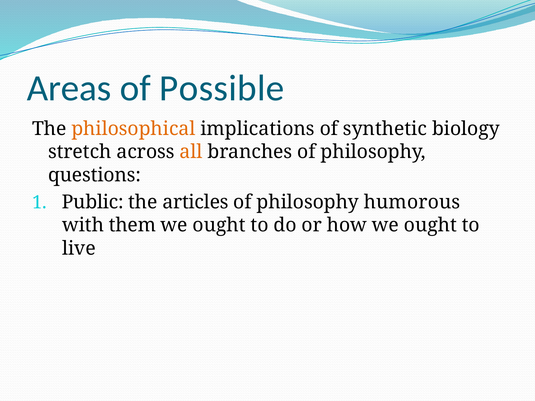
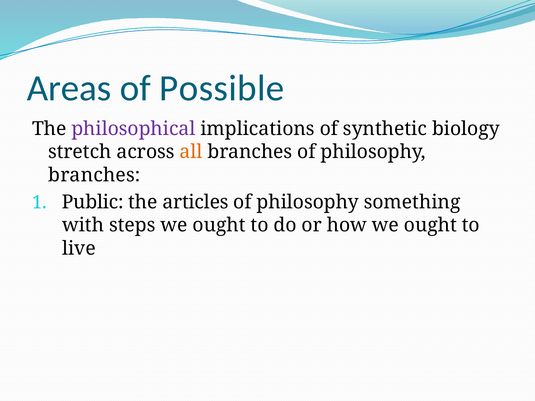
philosophical colour: orange -> purple
questions at (95, 175): questions -> branches
humorous: humorous -> something
them: them -> steps
